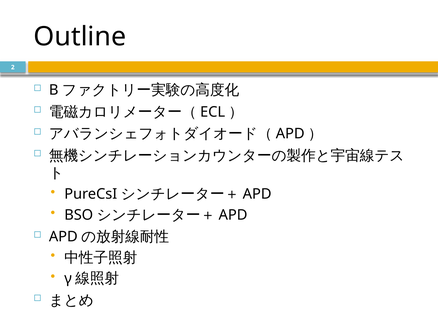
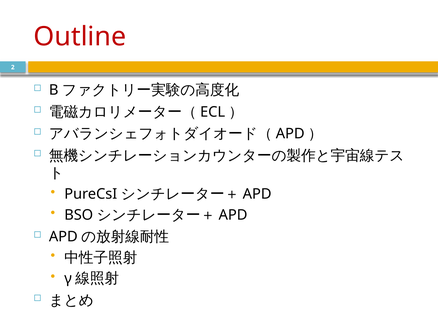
Outline colour: black -> red
